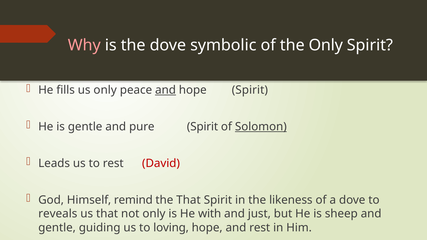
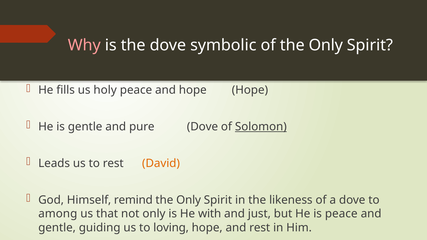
us only: only -> holy
and at (166, 90) underline: present -> none
hope Spirit: Spirit -> Hope
pure Spirit: Spirit -> Dove
David colour: red -> orange
That at (189, 200): That -> Only
reveals: reveals -> among
is sheep: sheep -> peace
